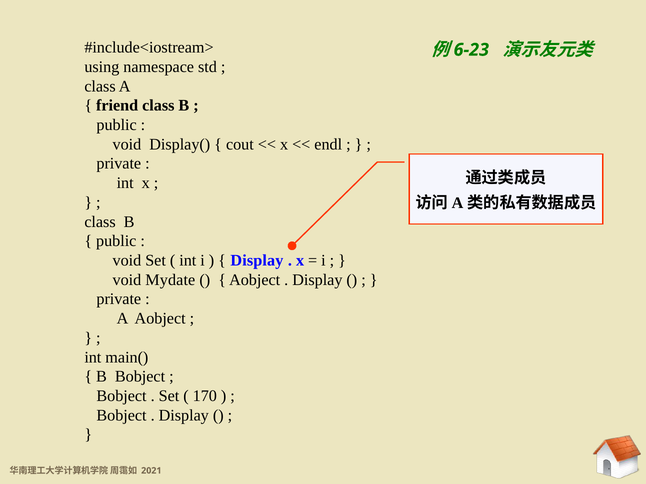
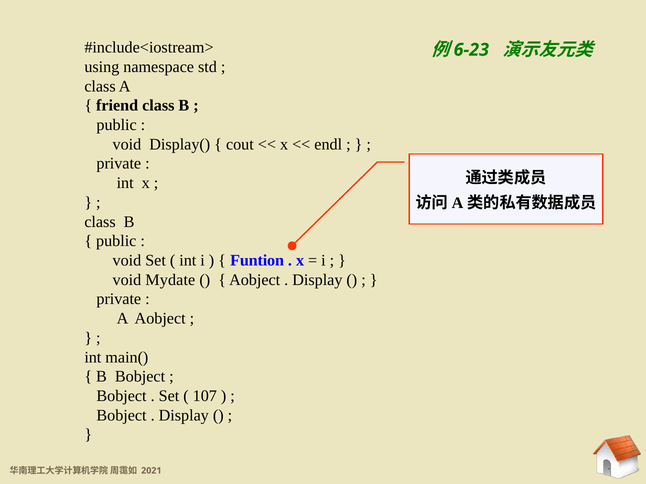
Display at (257, 261): Display -> Funtion
170: 170 -> 107
